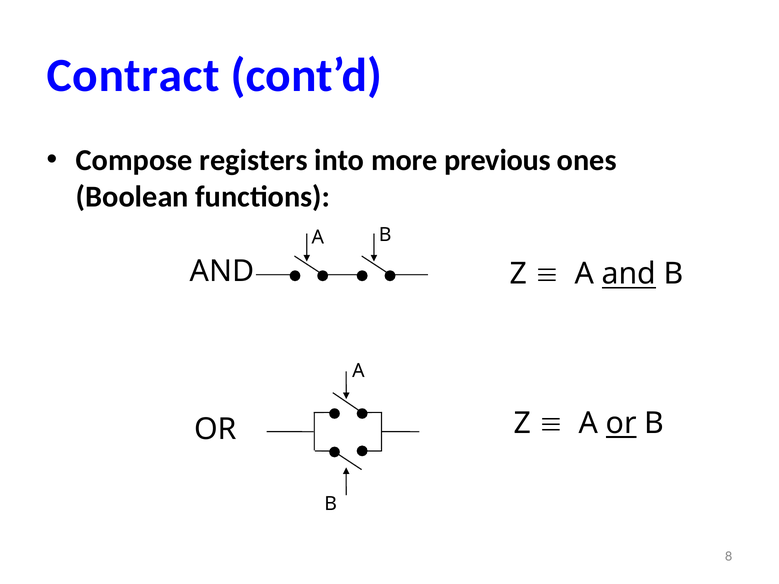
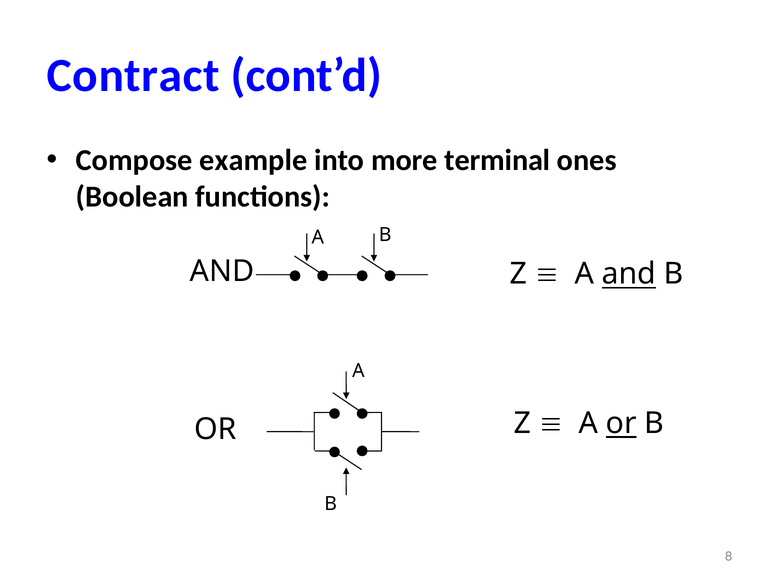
registers: registers -> example
previous: previous -> terminal
